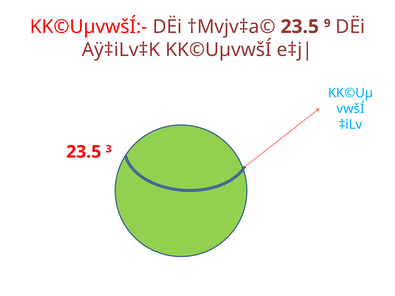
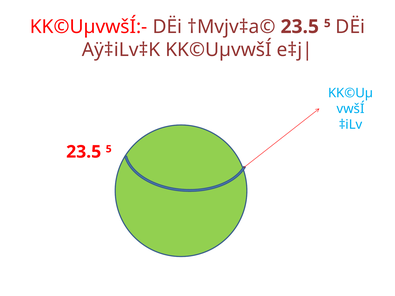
†Mvjv‡a© 23.5 9: 9 -> 5
3 at (109, 149): 3 -> 5
